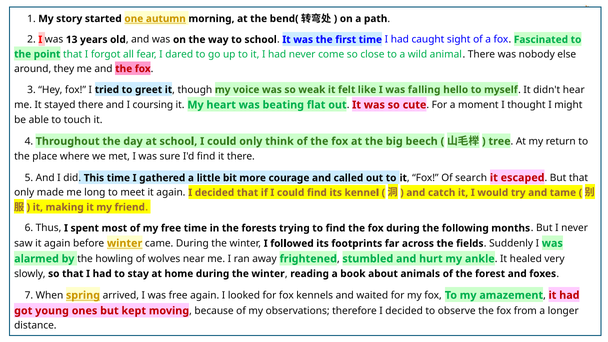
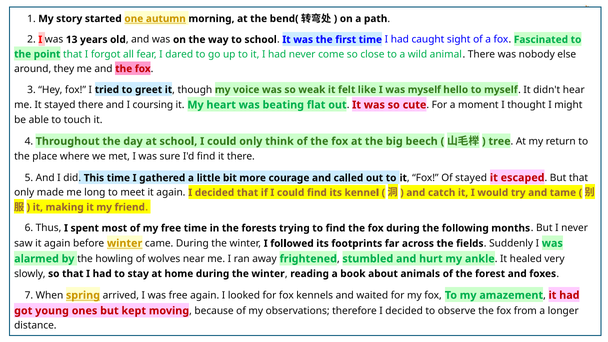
falling at (424, 90): falling -> myself
Of search: search -> stayed
